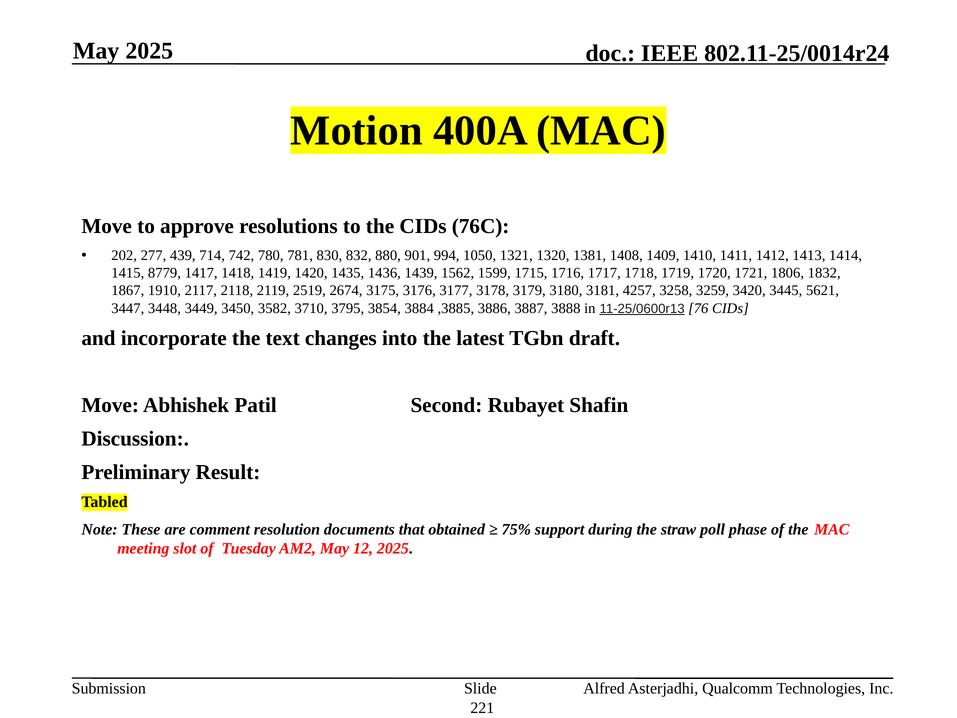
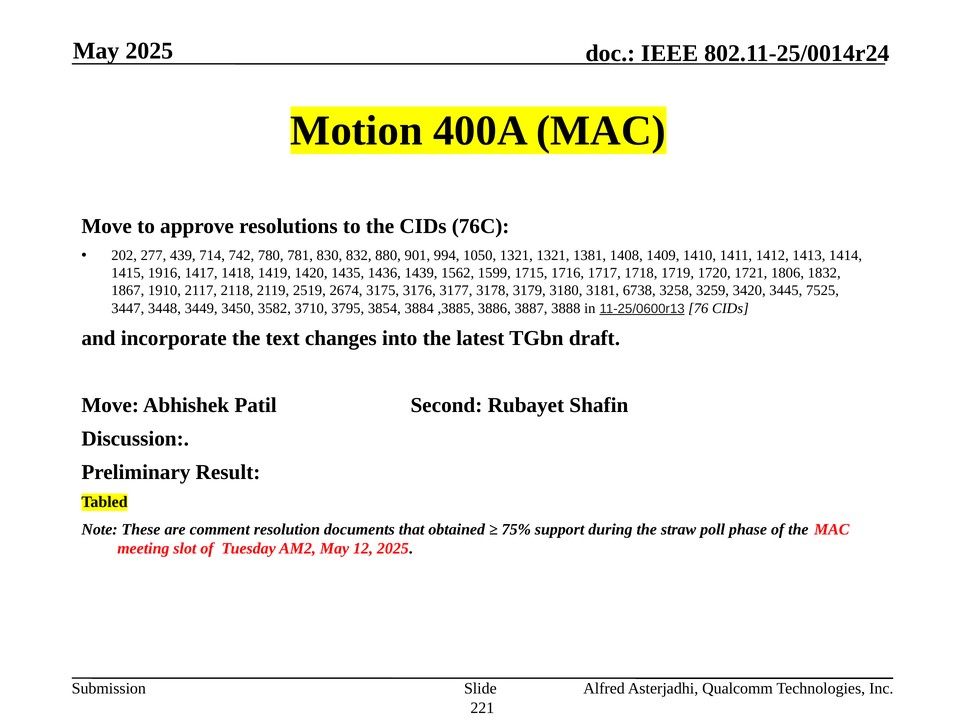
1321 1320: 1320 -> 1321
8779: 8779 -> 1916
4257: 4257 -> 6738
5621: 5621 -> 7525
